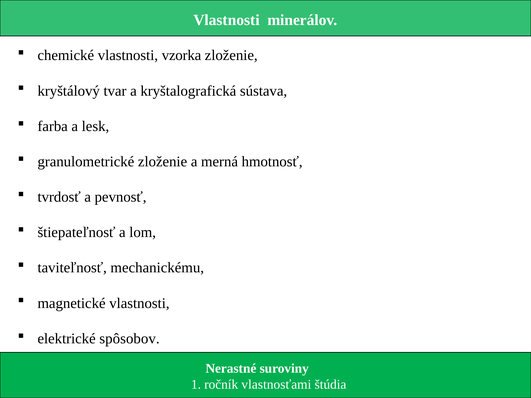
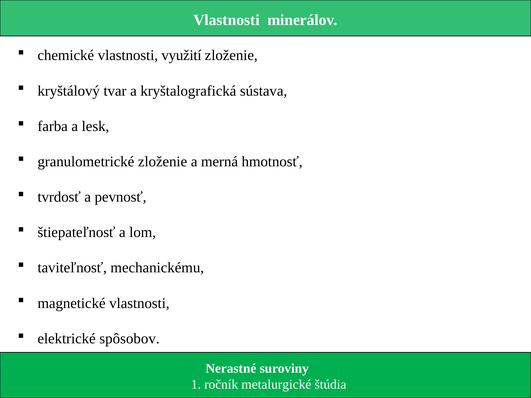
vzorka: vzorka -> využití
vlastnosťami: vlastnosťami -> metalurgické
